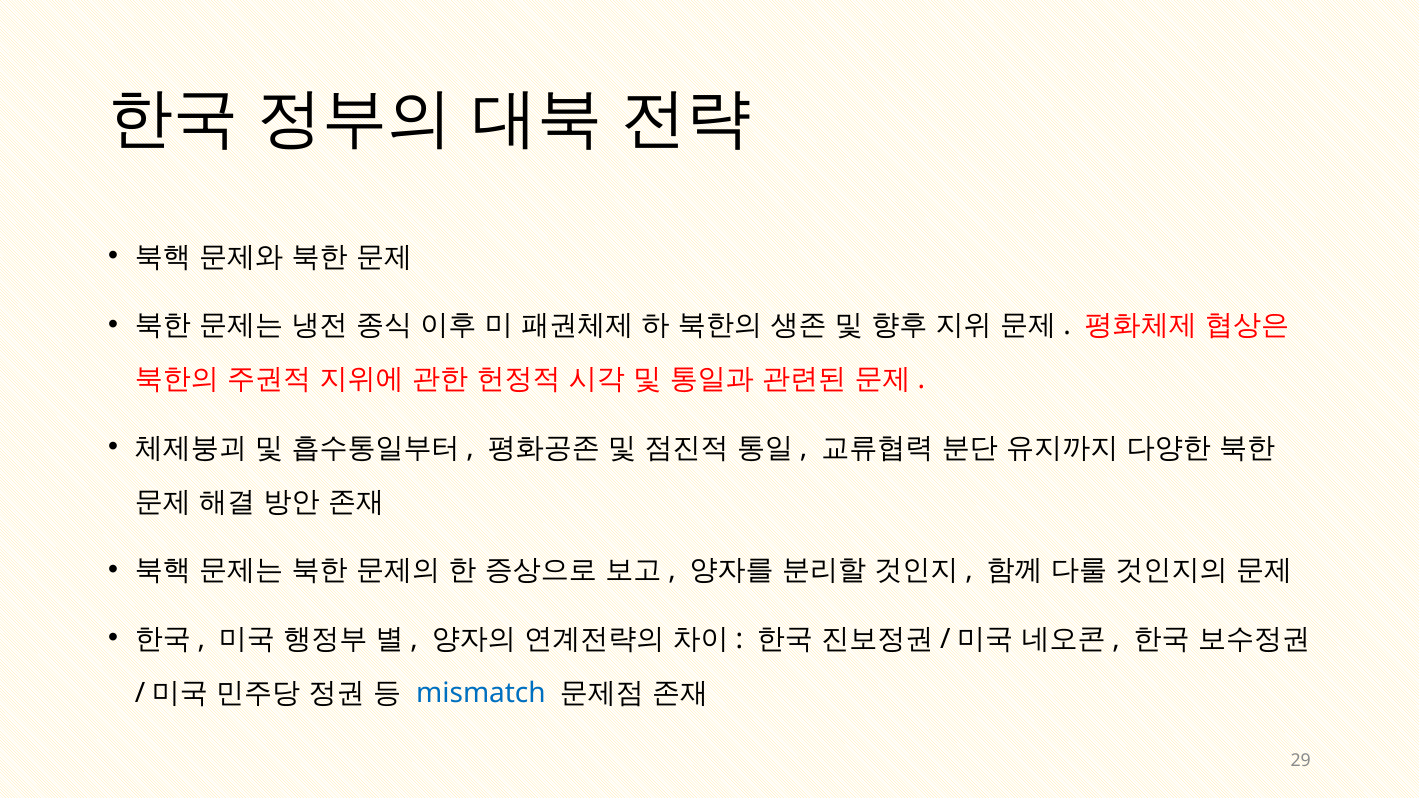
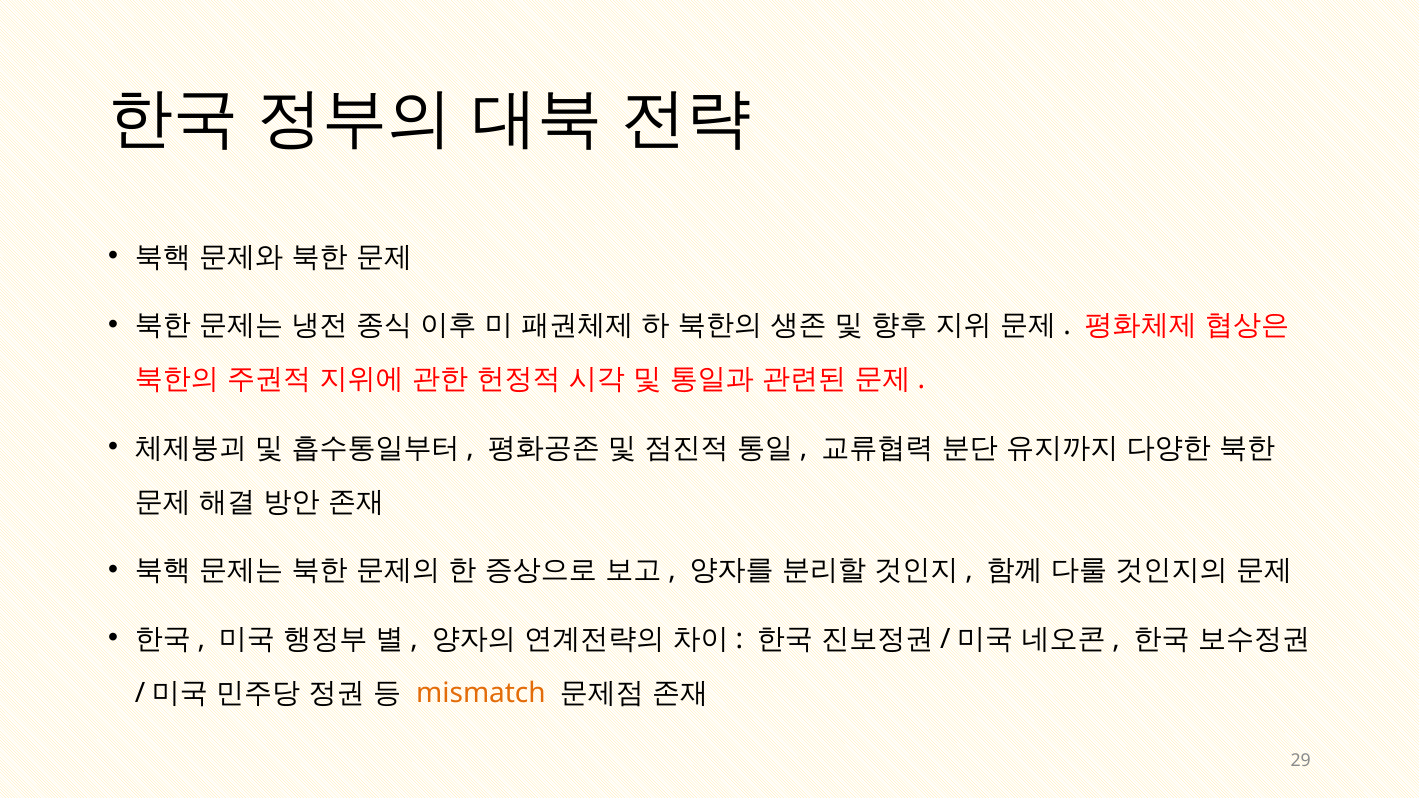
mismatch colour: blue -> orange
